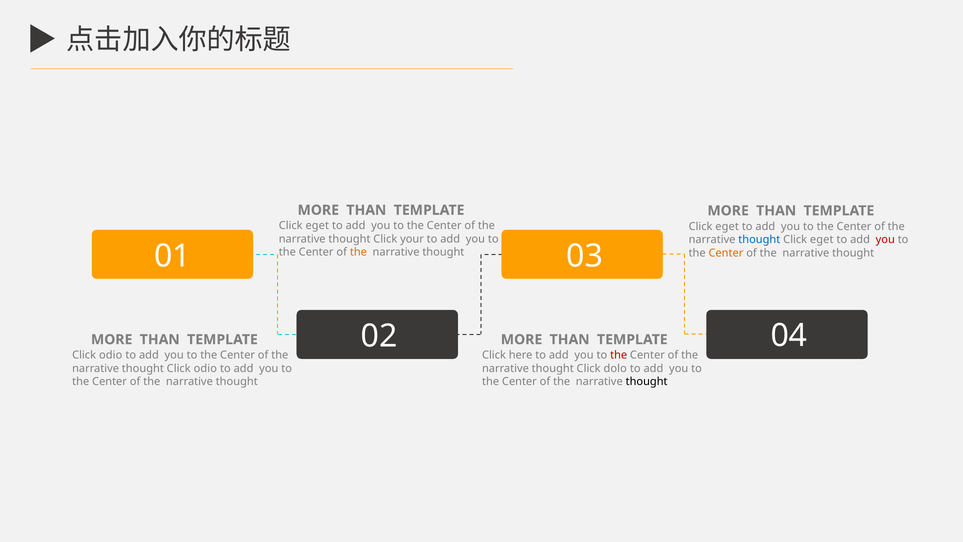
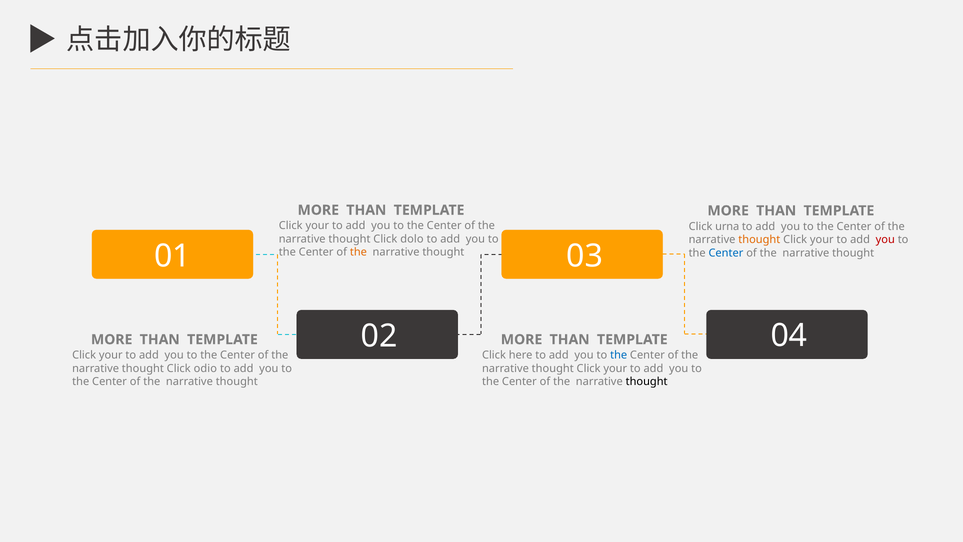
eget at (317, 226): eget -> your
eget at (727, 226): eget -> urna
your: your -> dolo
thought at (759, 240) colour: blue -> orange
eget at (822, 240): eget -> your
Center at (726, 253) colour: orange -> blue
odio at (111, 355): odio -> your
the at (619, 355) colour: red -> blue
dolo at (615, 368): dolo -> your
